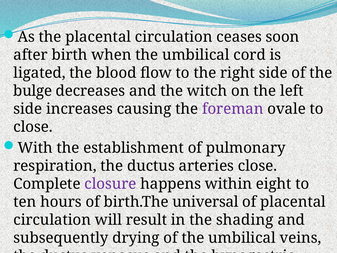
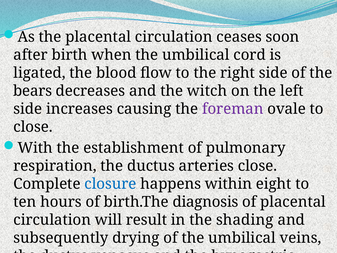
bulge: bulge -> bears
closure colour: purple -> blue
universal: universal -> diagnosis
